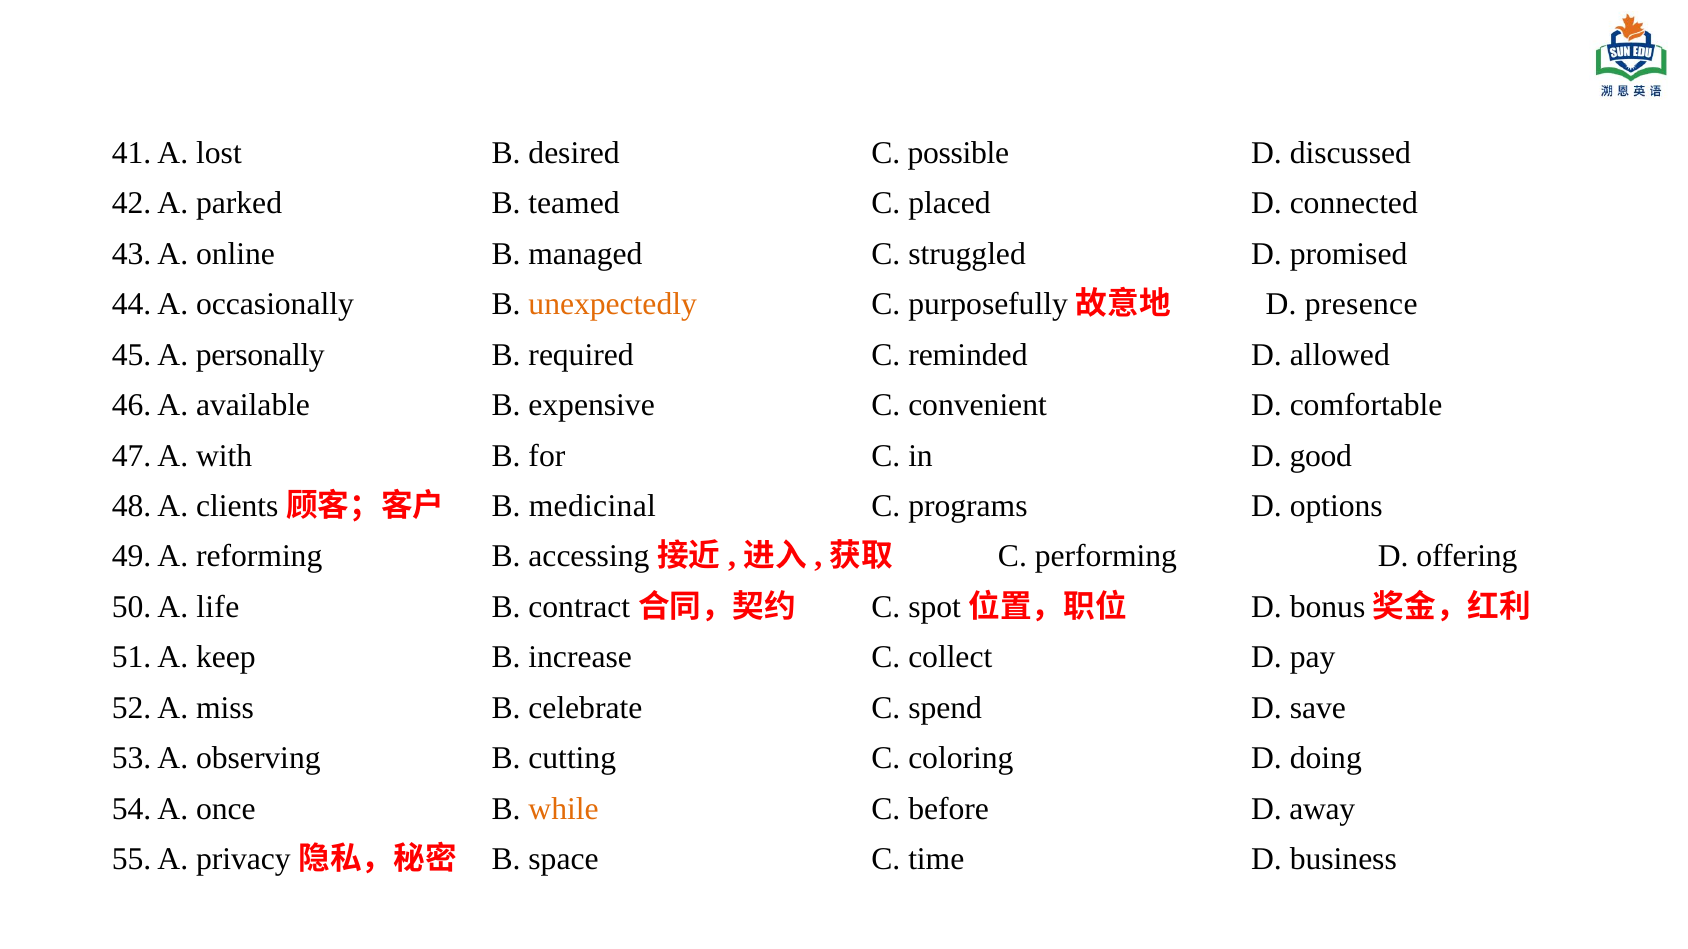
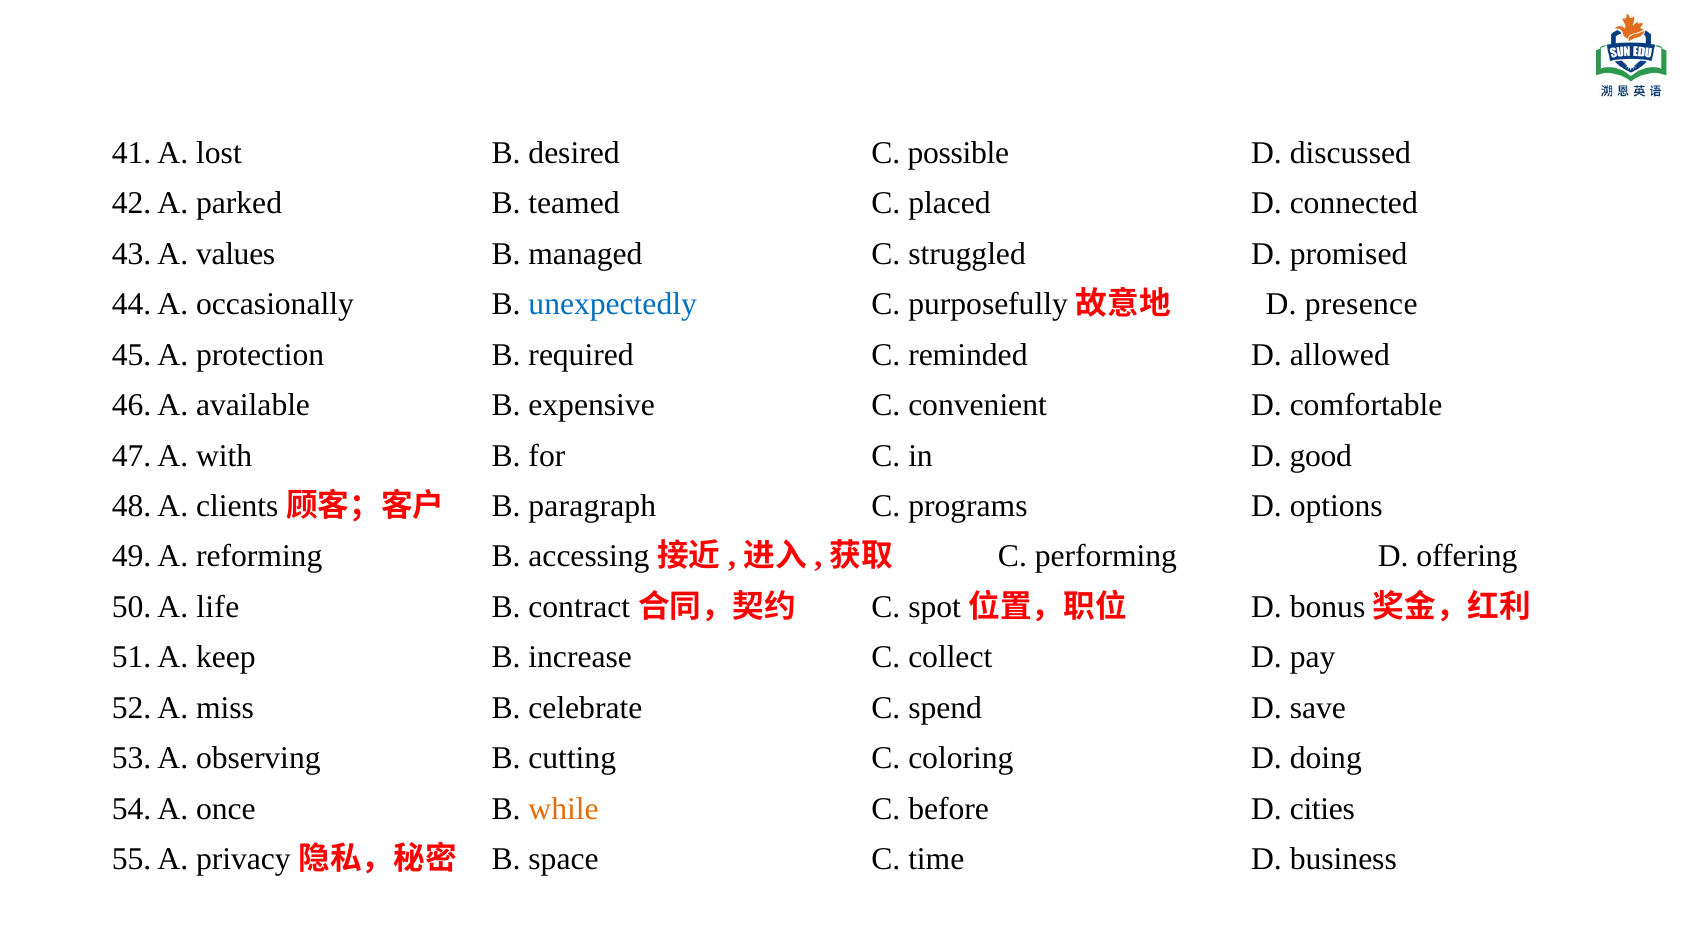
online: online -> values
unexpectedly colour: orange -> blue
personally: personally -> protection
medicinal: medicinal -> paragraph
away: away -> cities
